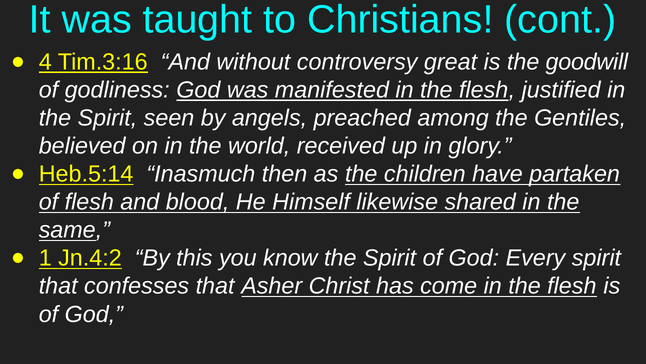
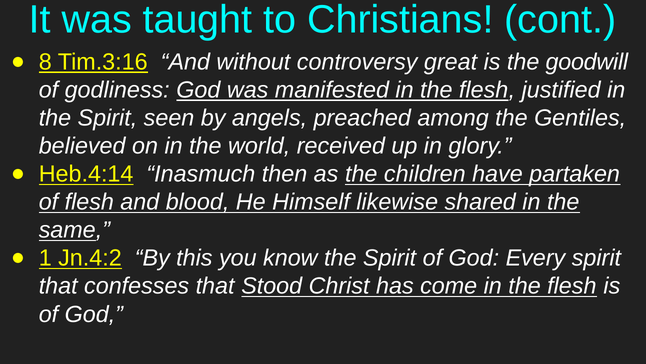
4: 4 -> 8
Heb.5:14: Heb.5:14 -> Heb.4:14
Asher: Asher -> Stood
